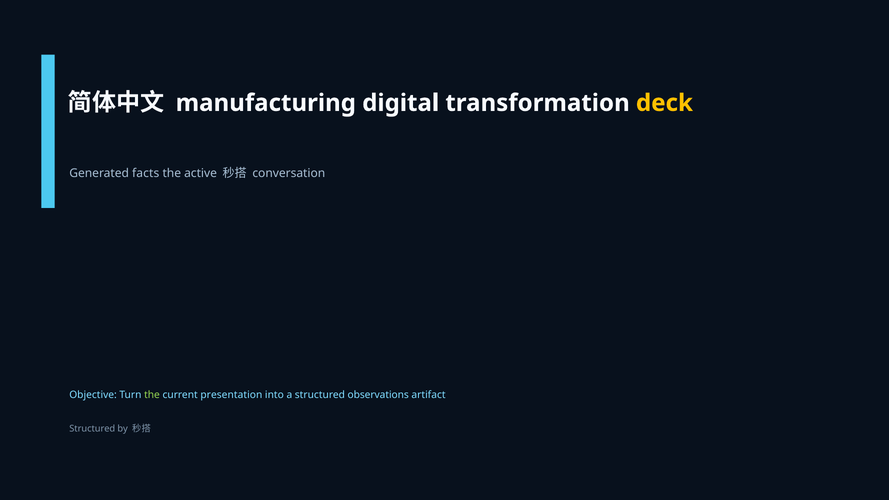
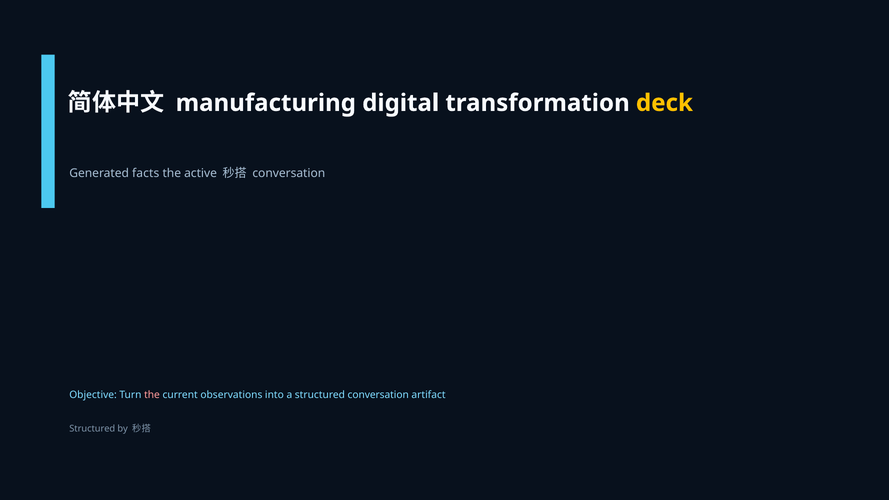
the at (152, 395) colour: light green -> pink
presentation: presentation -> observations
structured observations: observations -> conversation
